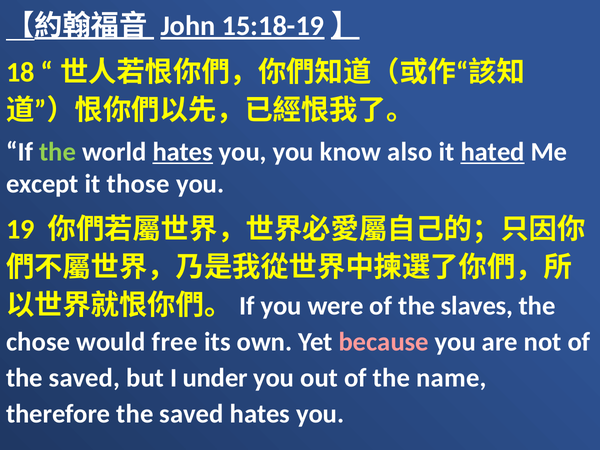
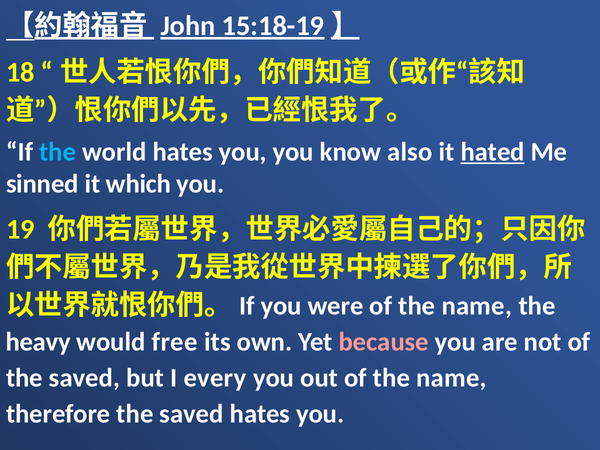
the at (58, 152) colour: light green -> light blue
hates at (183, 152) underline: present -> none
except: except -> sinned
those: those -> which
were of the slaves: slaves -> name
chose: chose -> heavy
under: under -> every
